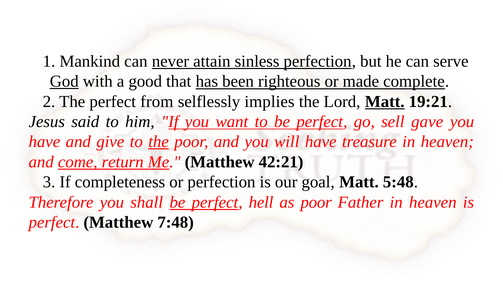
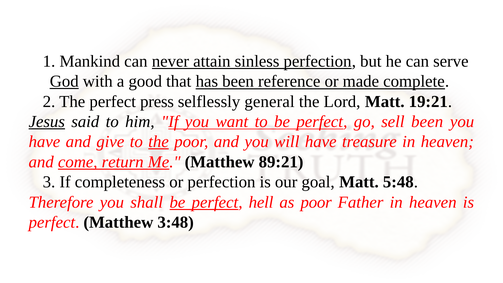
righteous: righteous -> reference
from: from -> press
implies: implies -> general
Matt at (385, 101) underline: present -> none
Jesus underline: none -> present
sell gave: gave -> been
42:21: 42:21 -> 89:21
7:48: 7:48 -> 3:48
